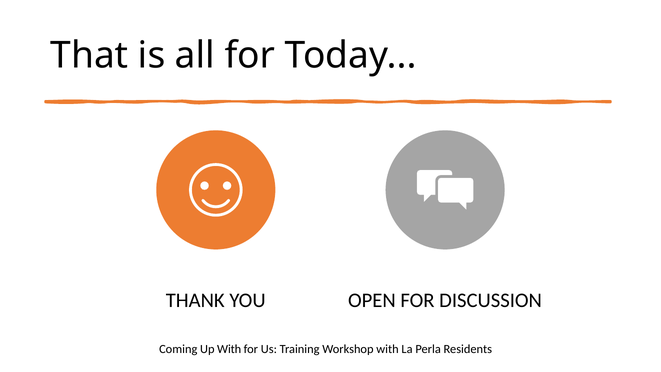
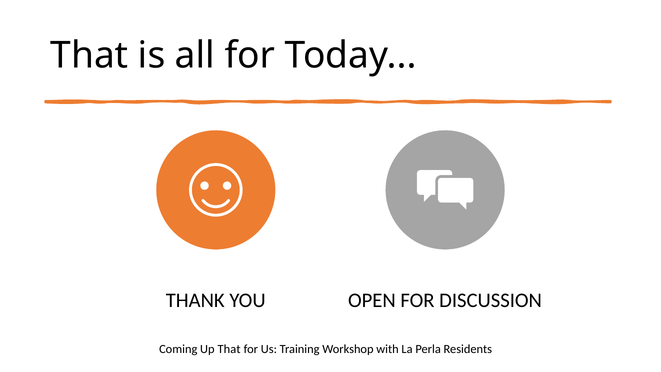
Up With: With -> That
